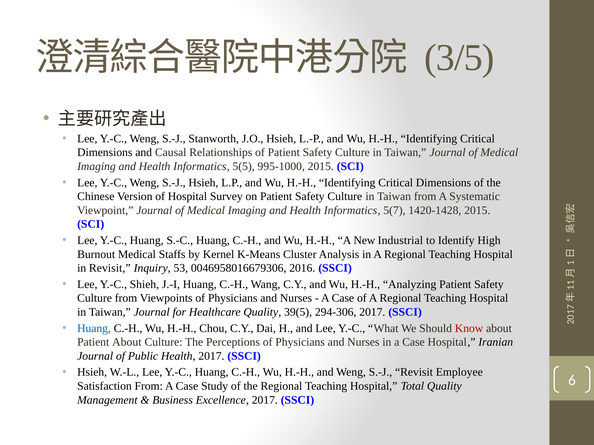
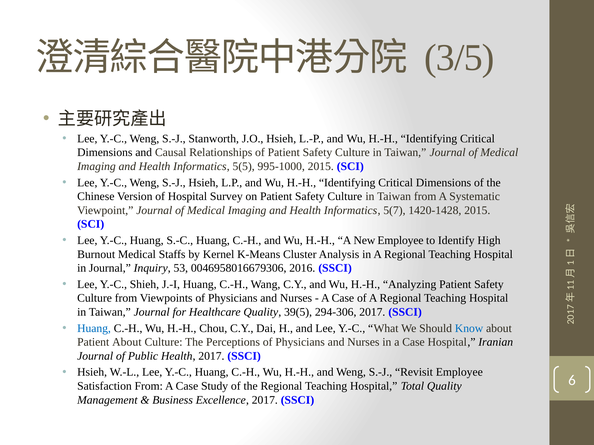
New Industrial: Industrial -> Employee
in Revisit: Revisit -> Journal
Know colour: red -> blue
